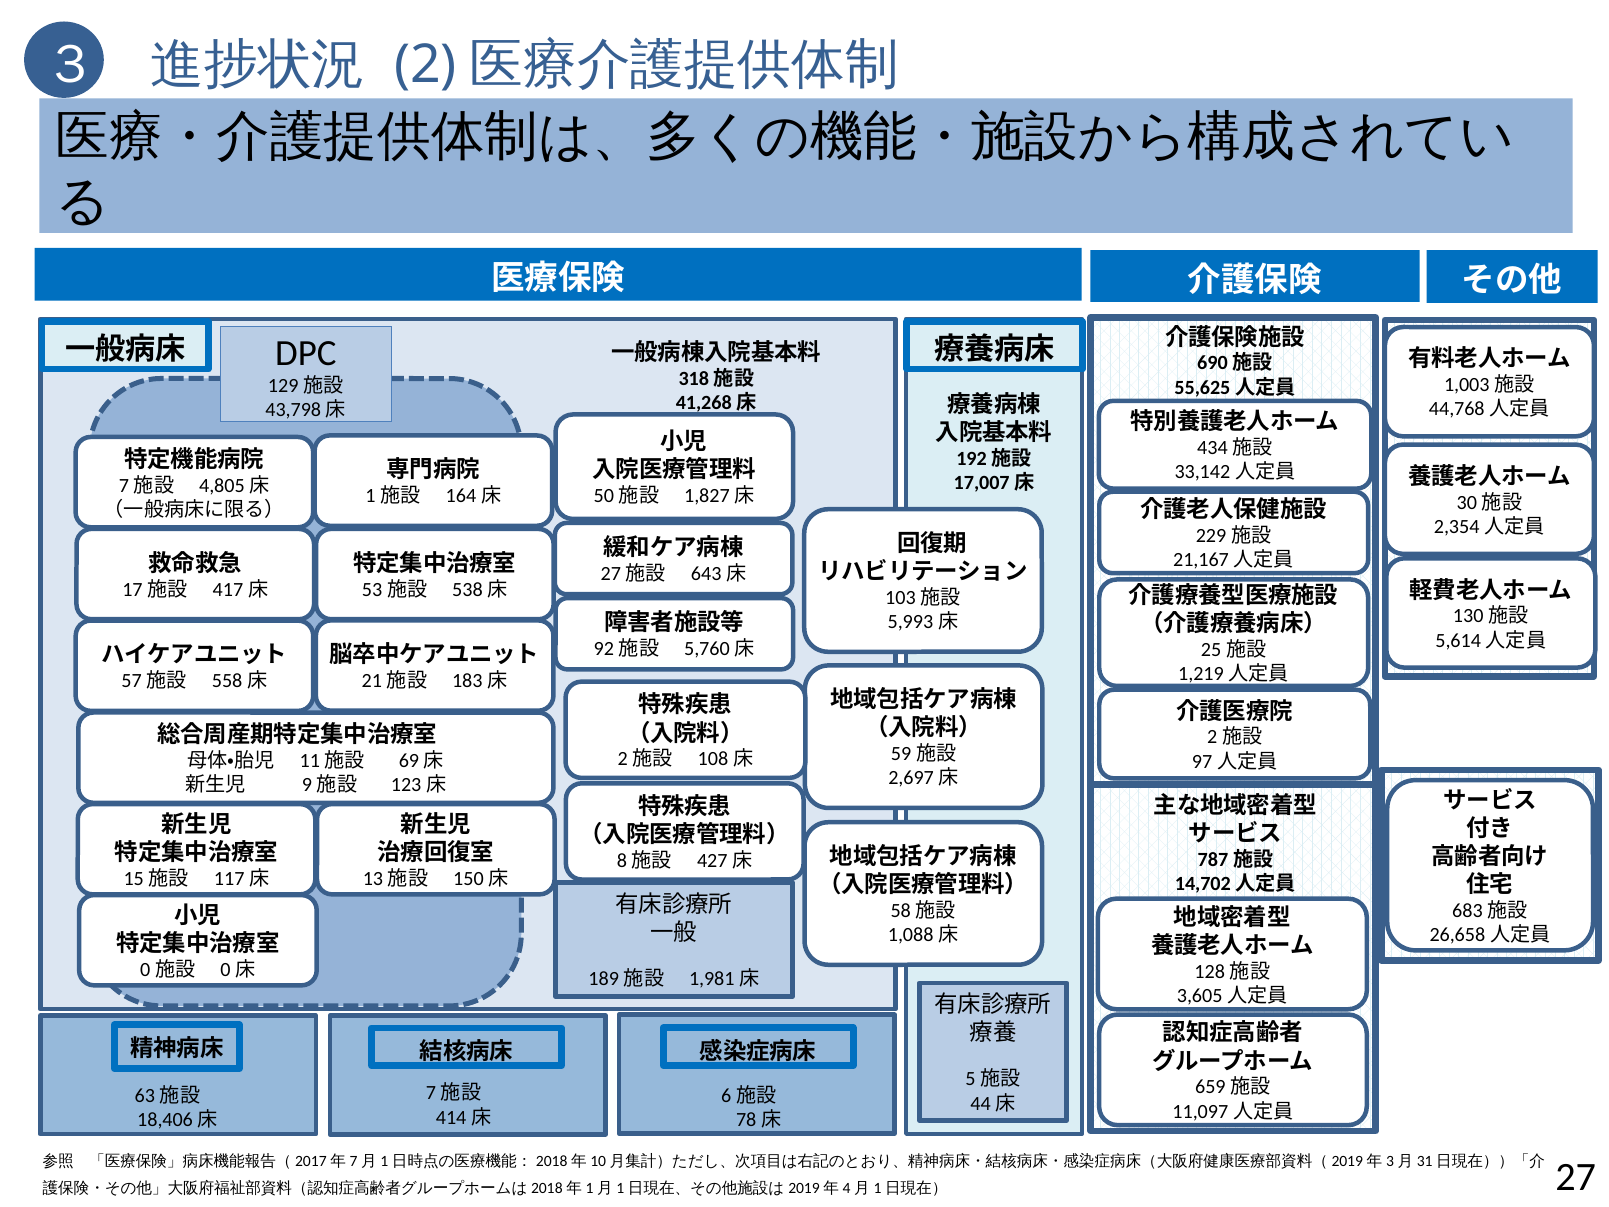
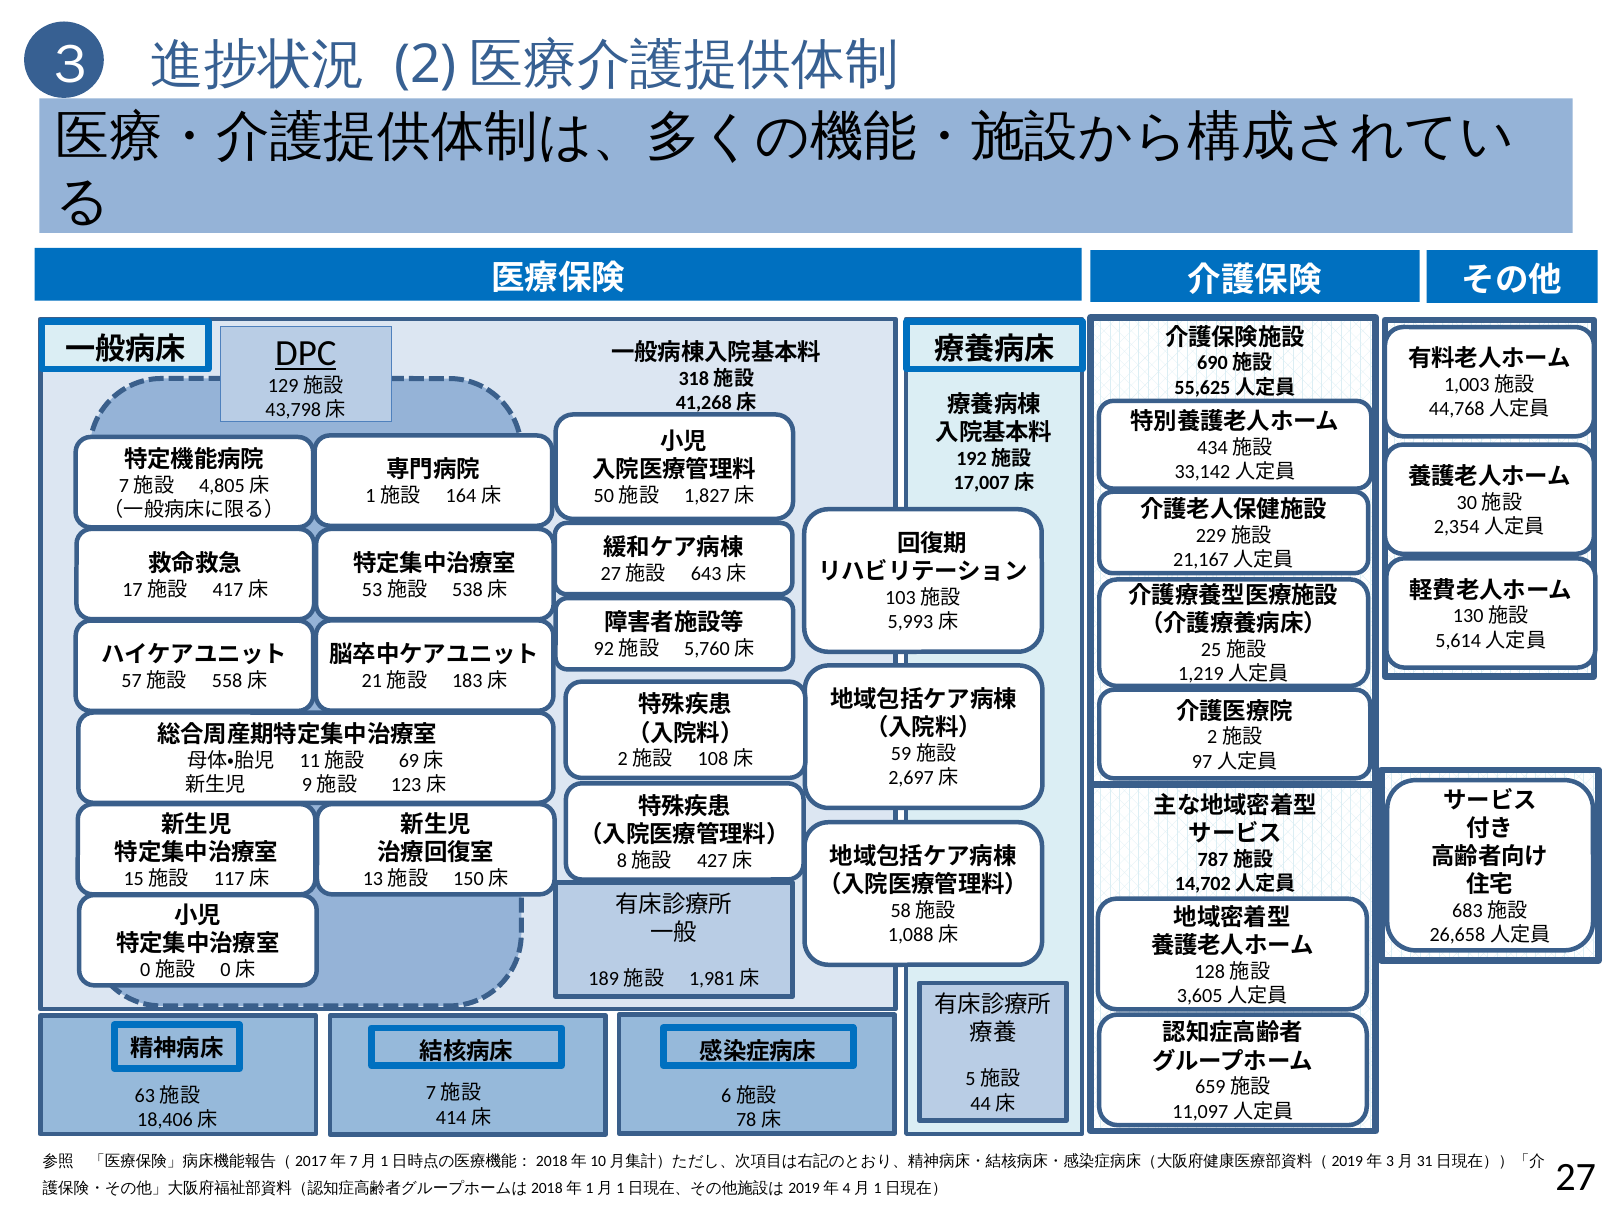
DPC underline: none -> present
